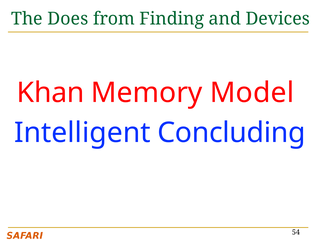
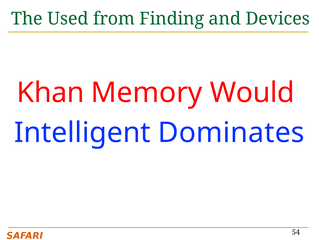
Does: Does -> Used
Model: Model -> Would
Concluding: Concluding -> Dominates
